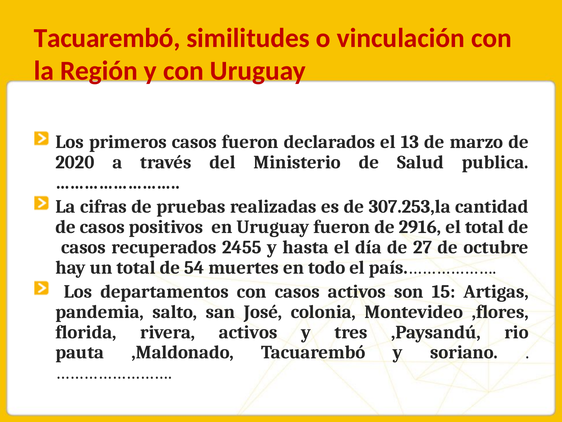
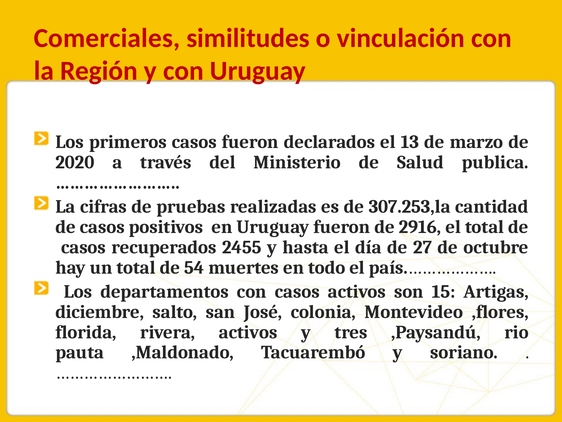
Tacuarembó at (107, 38): Tacuarembó -> Comerciales
pandemia: pandemia -> diciembre
